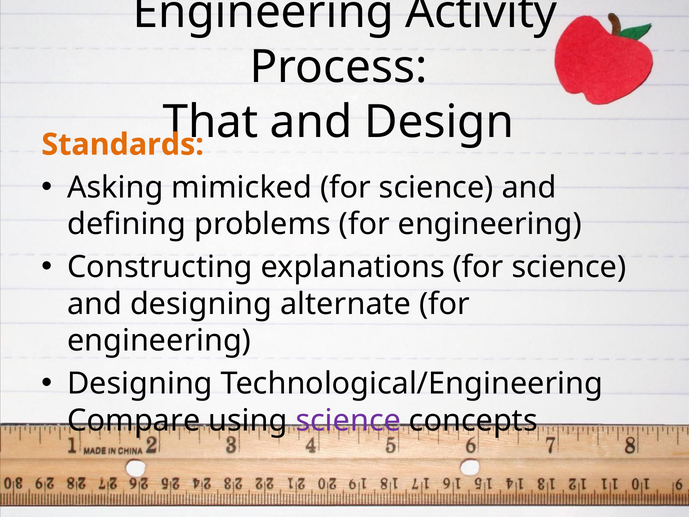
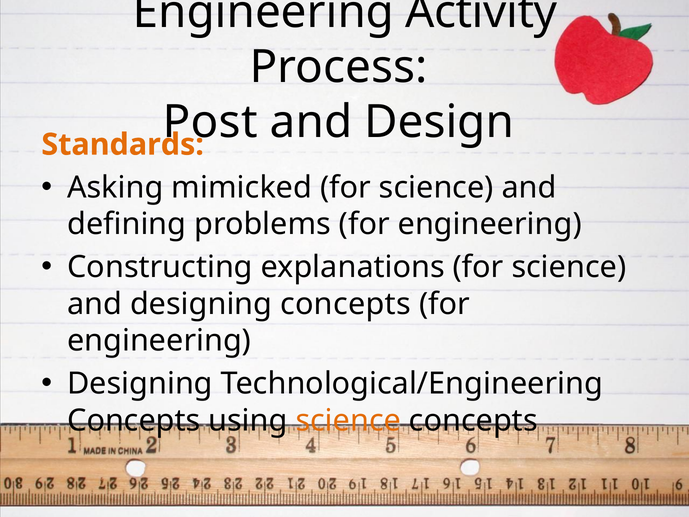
That: That -> Post
designing alternate: alternate -> concepts
Compare at (134, 420): Compare -> Concepts
science at (348, 420) colour: purple -> orange
